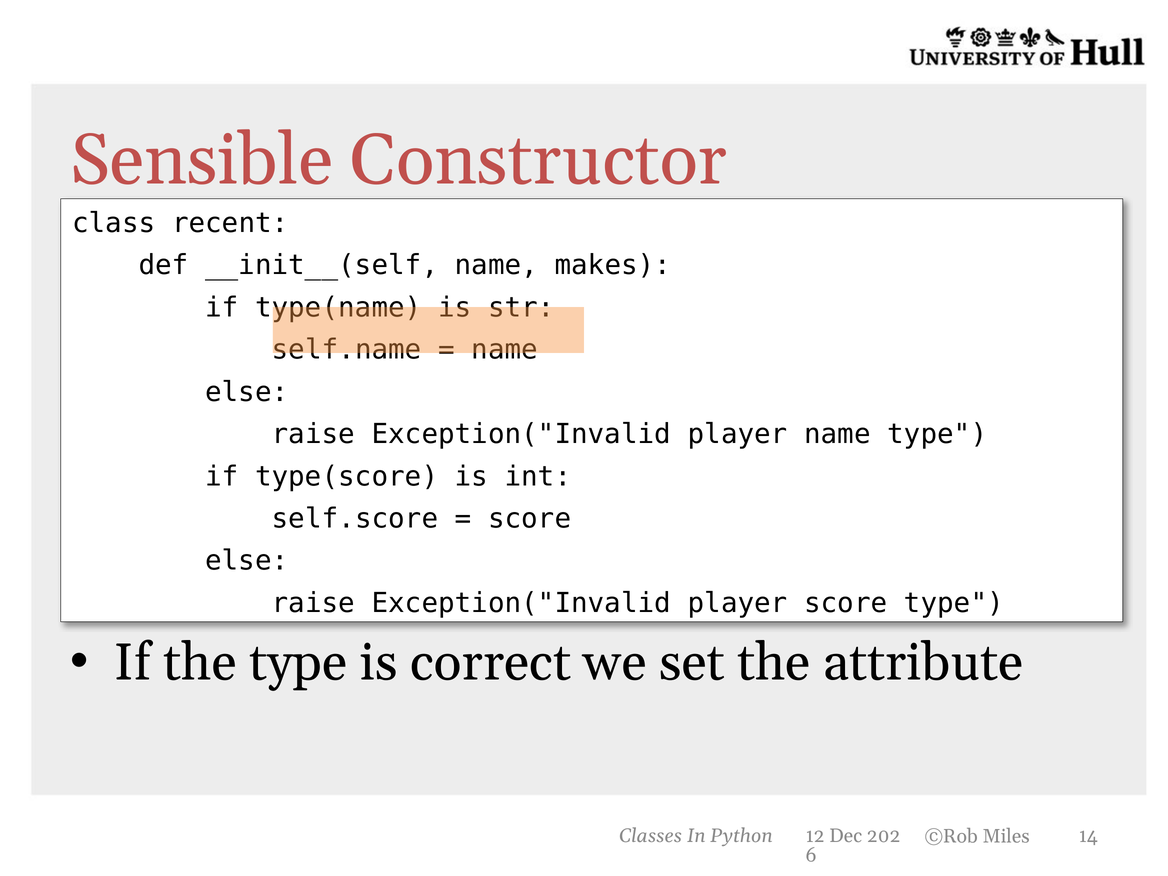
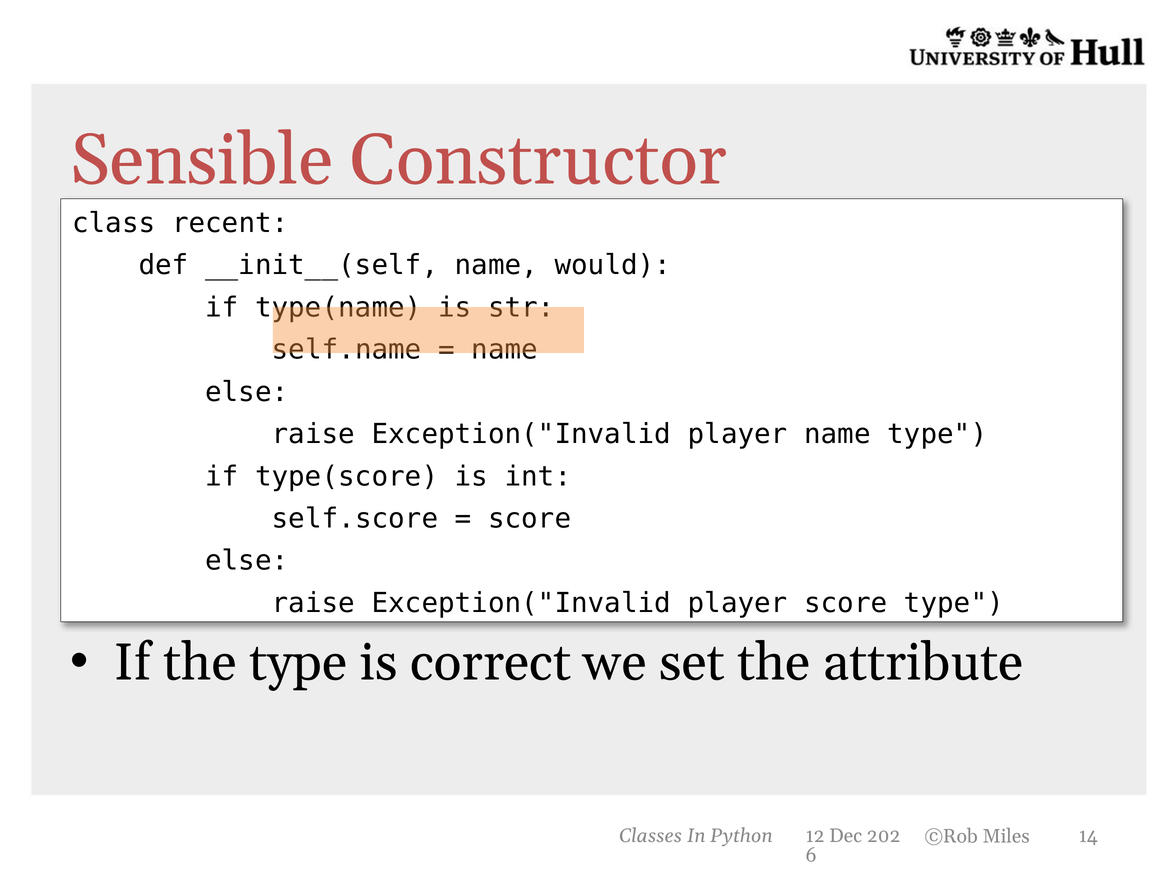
makes: makes -> would
